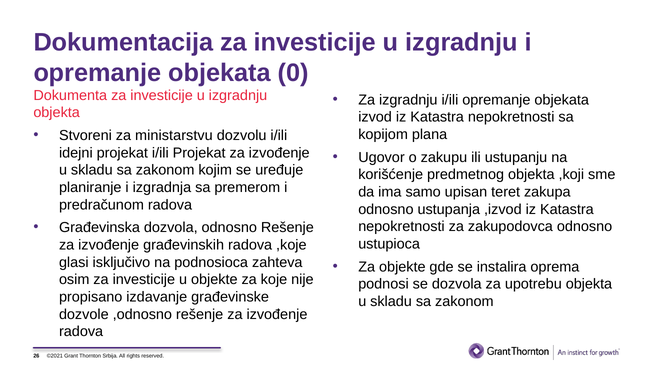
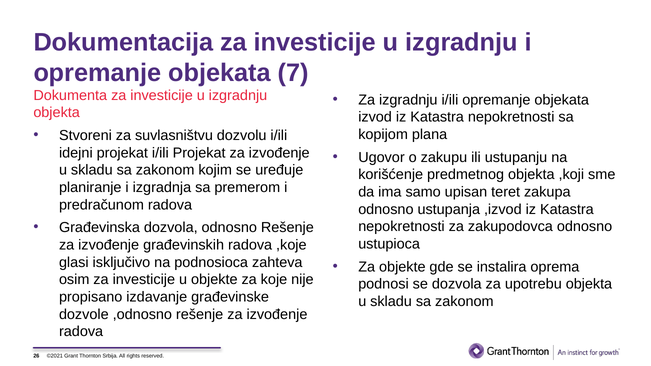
0: 0 -> 7
ministarstvu: ministarstvu -> suvlasništvu
